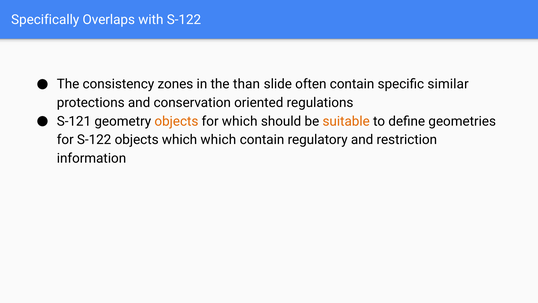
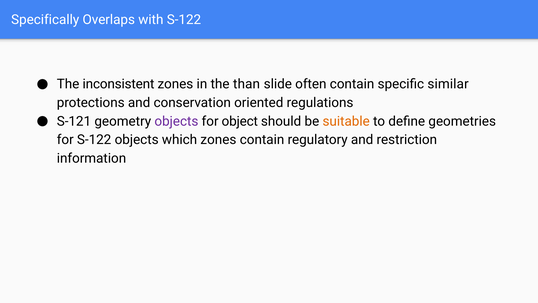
consistency: consistency -> inconsistent
objects at (176, 121) colour: orange -> purple
for which: which -> object
which which: which -> zones
